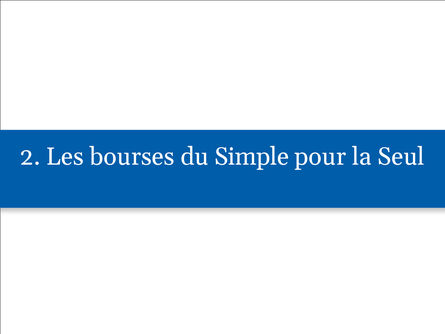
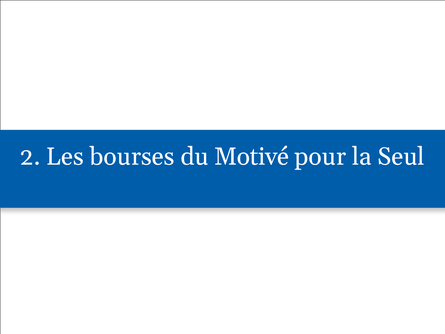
Simple: Simple -> Motivé
